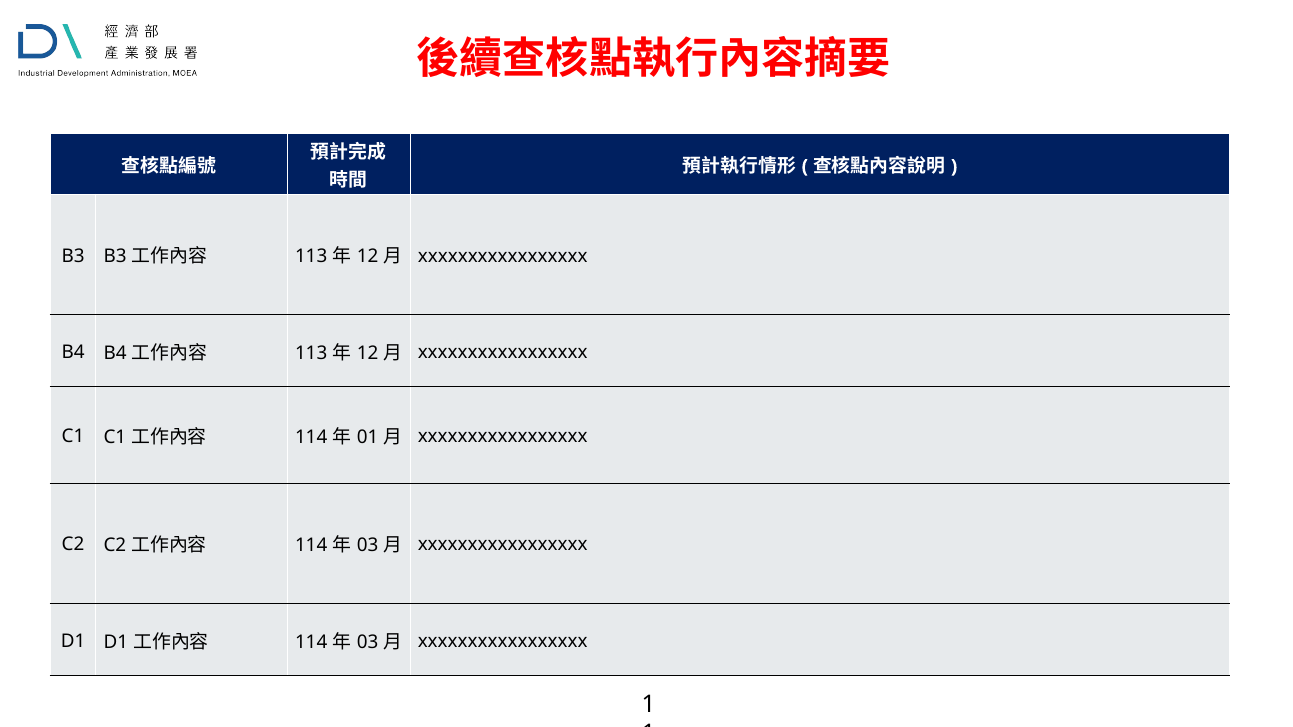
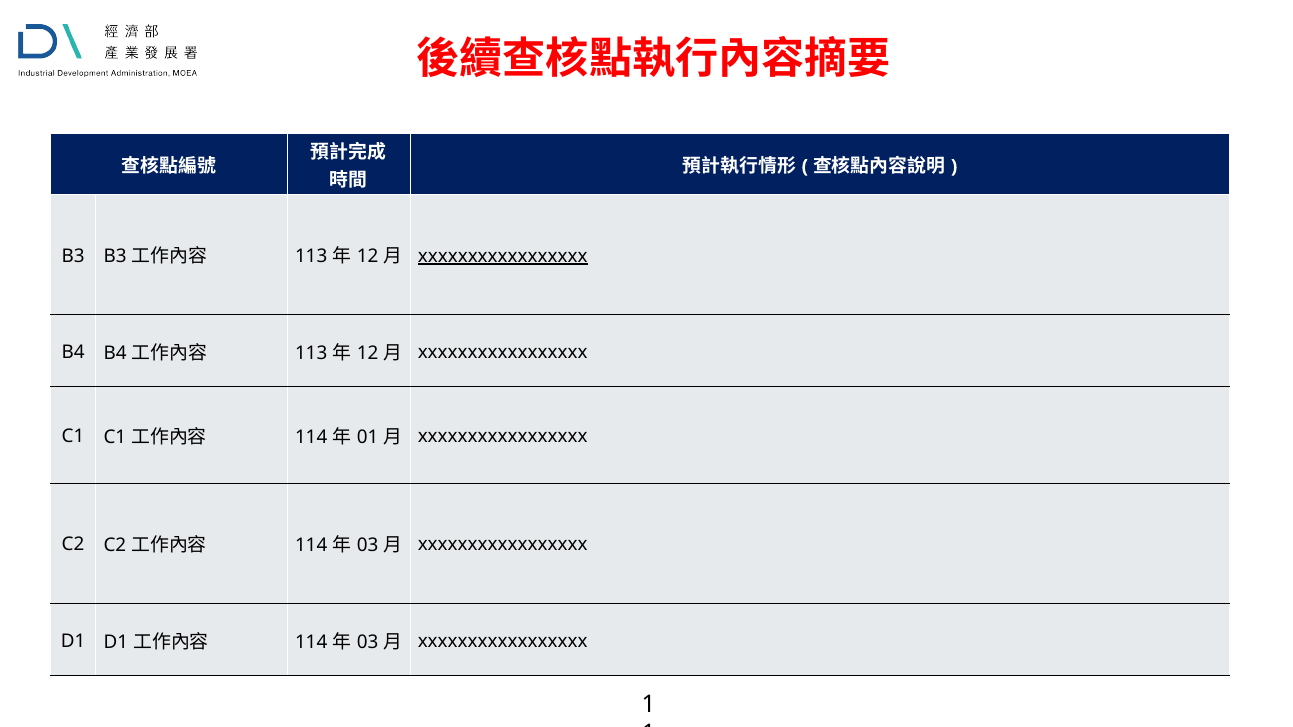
xxxxxxxxxxxxxxxxx at (503, 256) underline: none -> present
